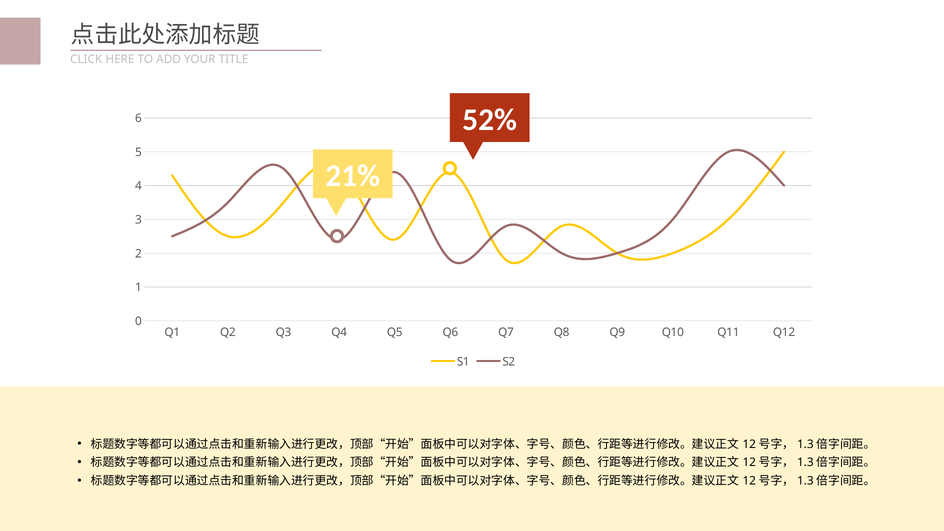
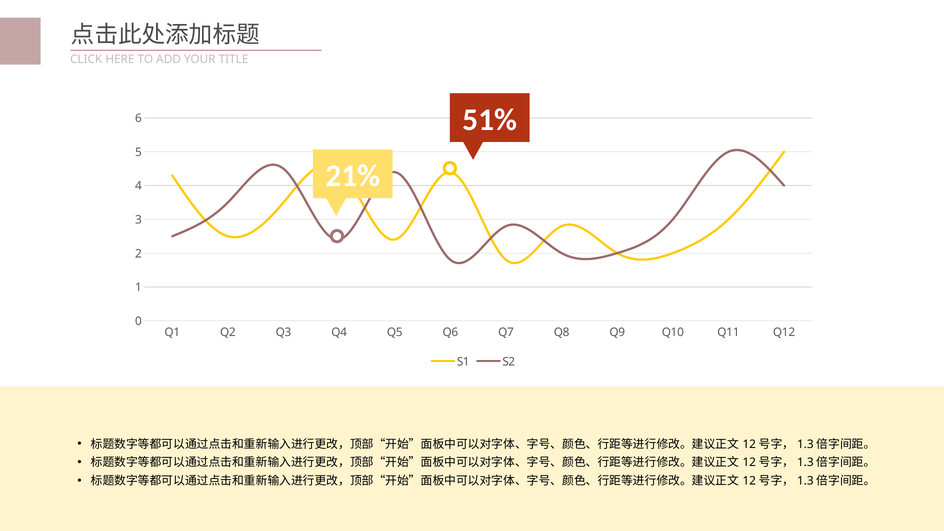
52%: 52% -> 51%
